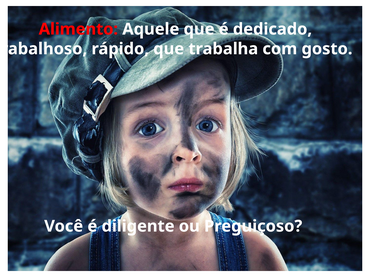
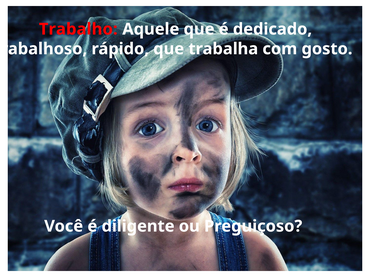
Alimento: Alimento -> Trabalho
